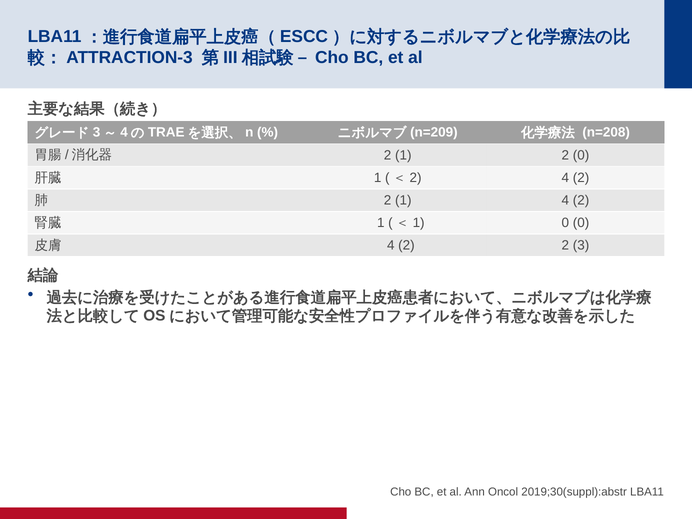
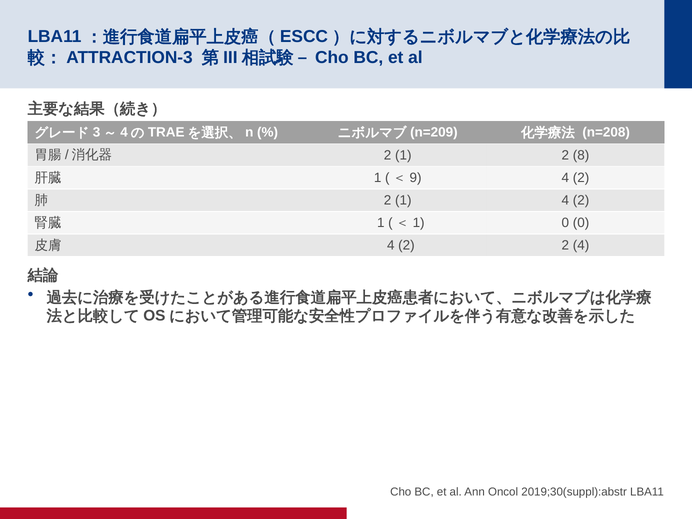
2 0: 0 -> 8
2 at (416, 178): 2 -> 9
2 3: 3 -> 4
